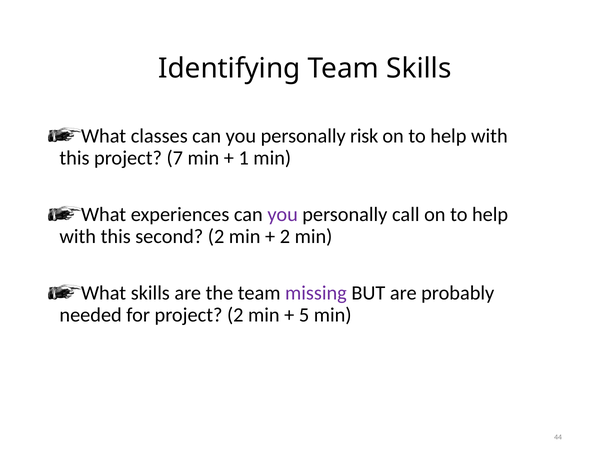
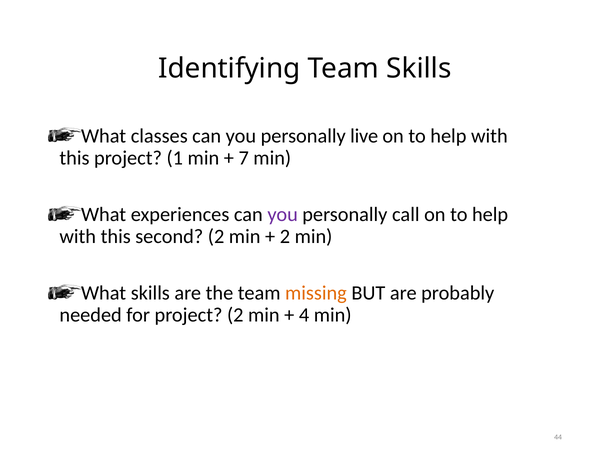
risk: risk -> live
7: 7 -> 1
1: 1 -> 7
missing colour: purple -> orange
5: 5 -> 4
